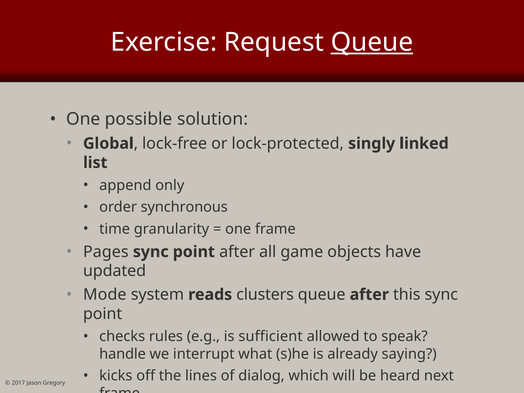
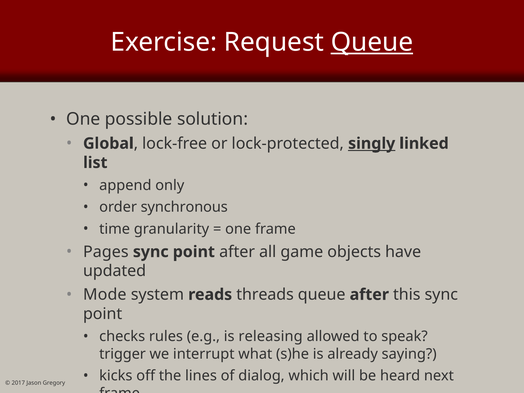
singly underline: none -> present
clusters: clusters -> threads
sufficient: sufficient -> releasing
handle: handle -> trigger
